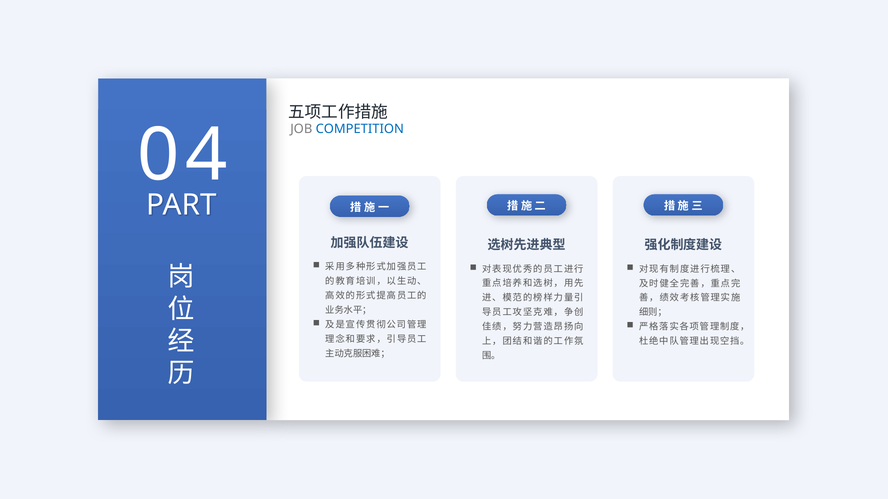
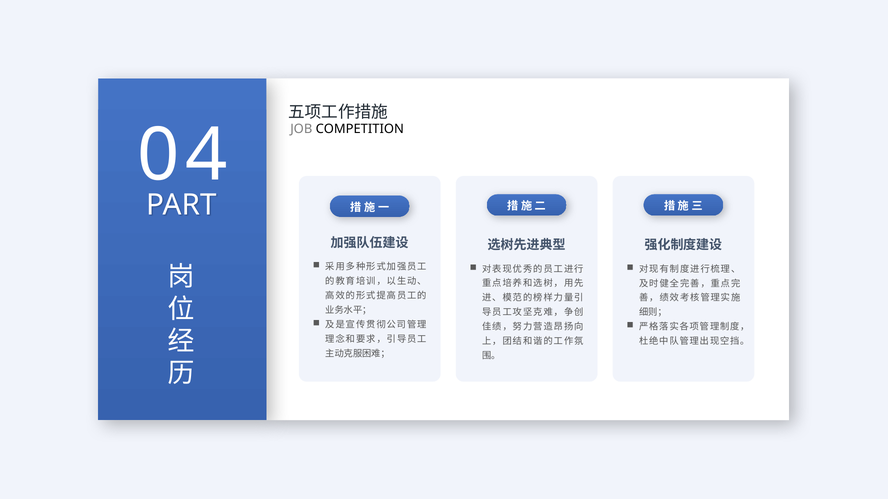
COMPETITION colour: blue -> black
